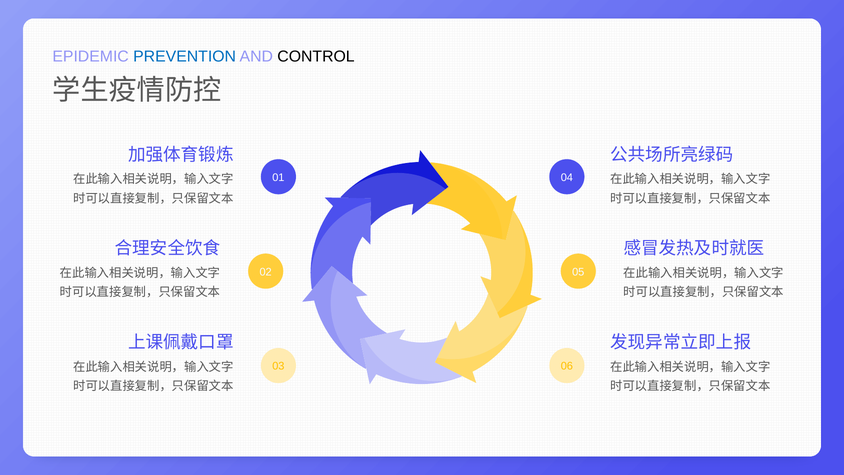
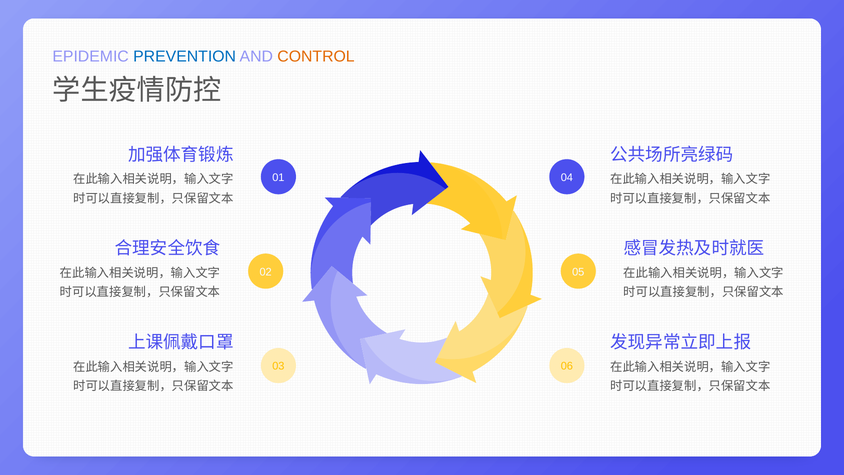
CONTROL colour: black -> orange
